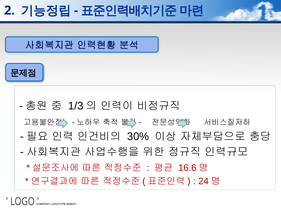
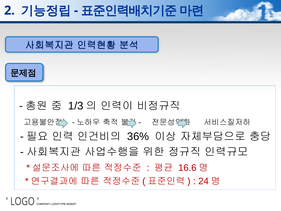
30%: 30% -> 36%
